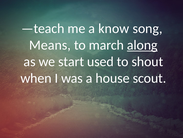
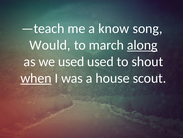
Means: Means -> Would
we start: start -> used
when underline: none -> present
